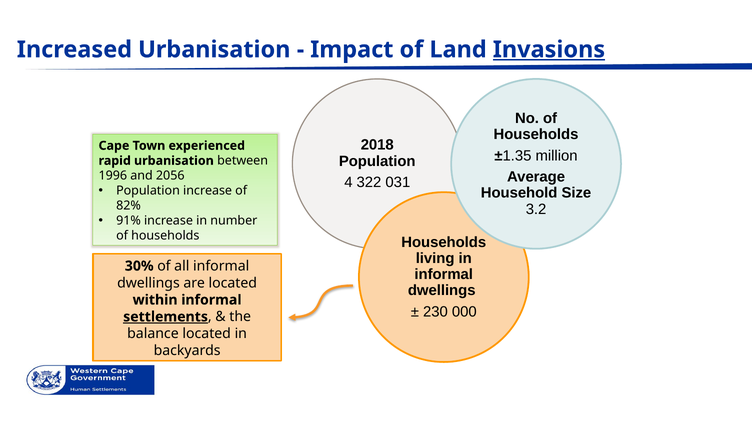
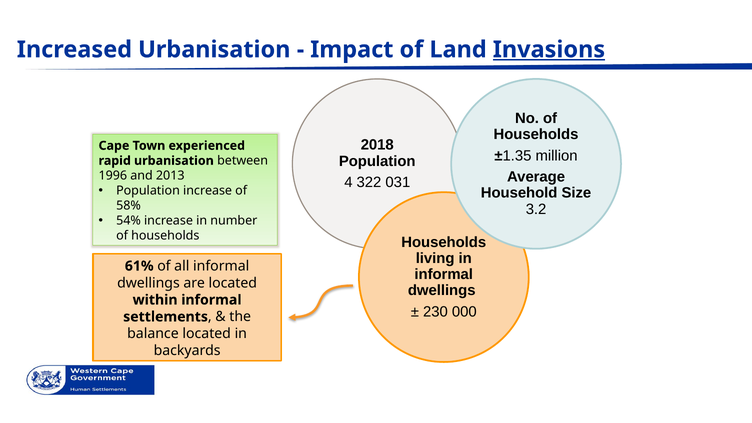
2056: 2056 -> 2013
82%: 82% -> 58%
91%: 91% -> 54%
30%: 30% -> 61%
settlements underline: present -> none
